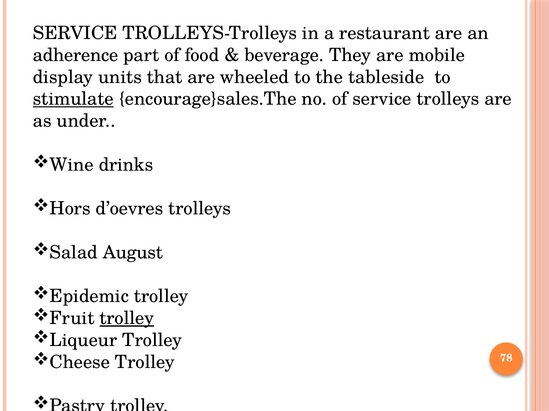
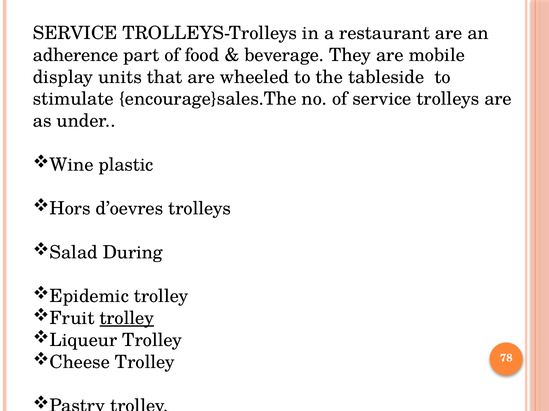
stimulate underline: present -> none
drinks: drinks -> plastic
August: August -> During
